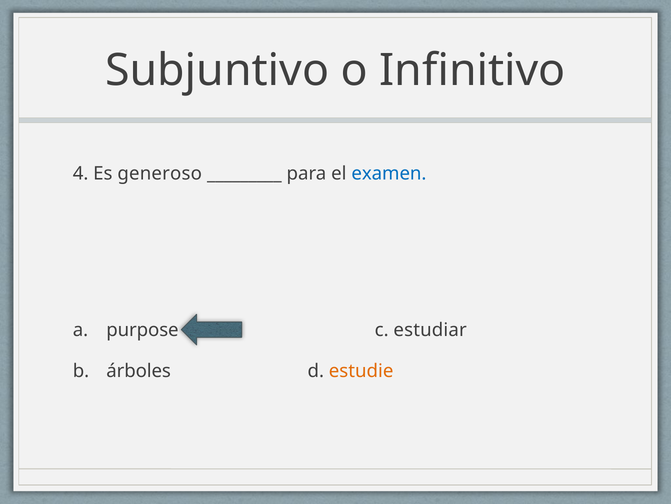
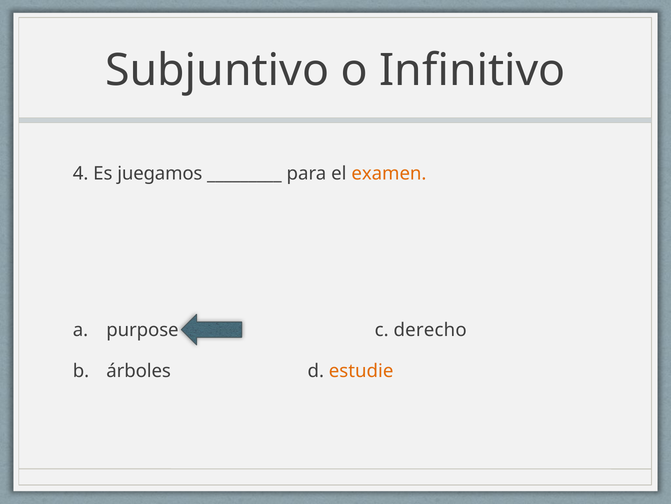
generoso: generoso -> juegamos
examen colour: blue -> orange
estudiar: estudiar -> derecho
